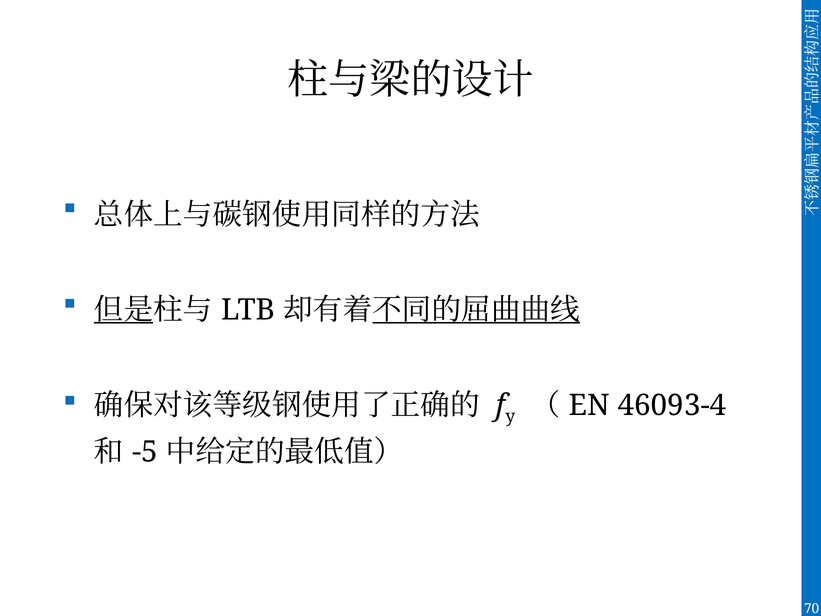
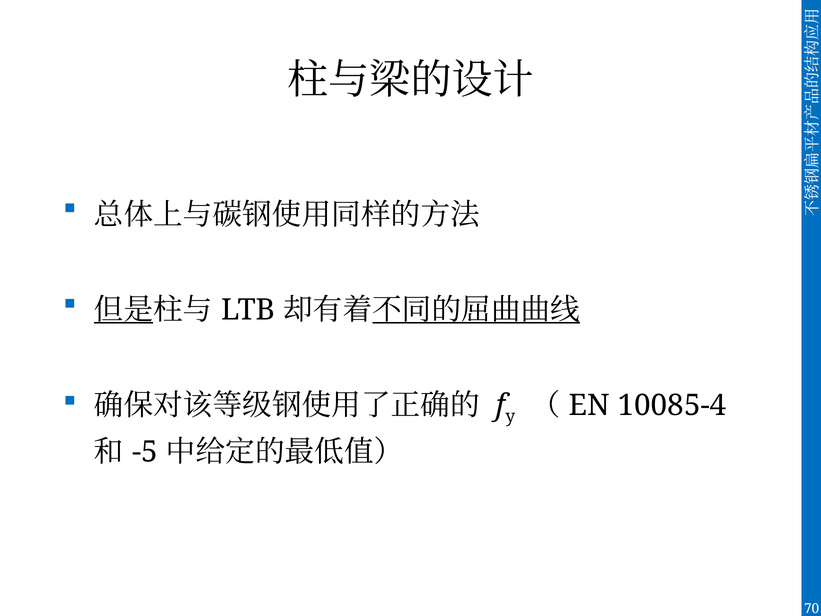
46093-4: 46093-4 -> 10085-4
